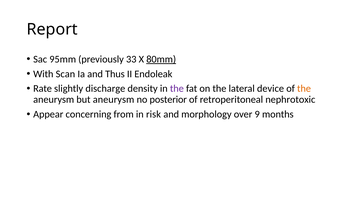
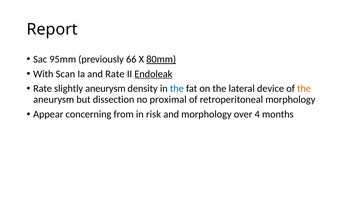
33: 33 -> 66
and Thus: Thus -> Rate
Endoleak underline: none -> present
slightly discharge: discharge -> aneurysm
the at (177, 89) colour: purple -> blue
but aneurysm: aneurysm -> dissection
posterior: posterior -> proximal
retroperitoneal nephrotoxic: nephrotoxic -> morphology
9: 9 -> 4
